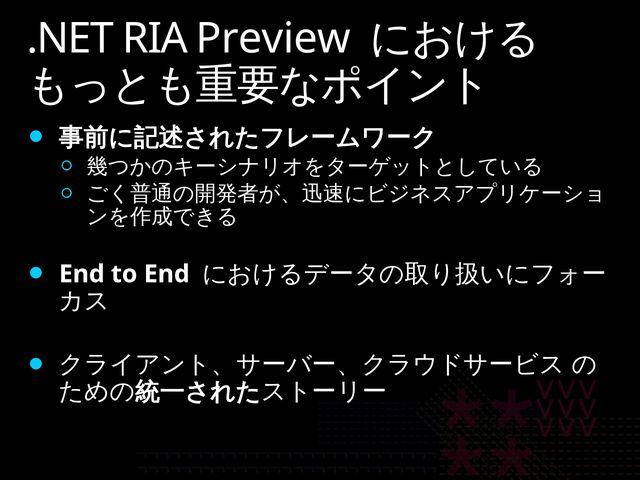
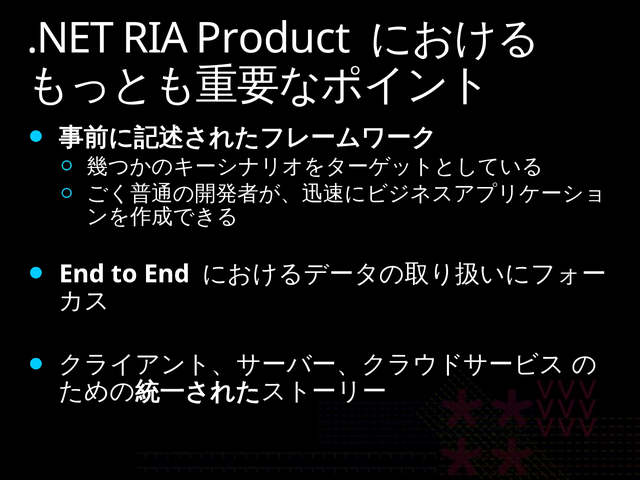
Preview: Preview -> Product
